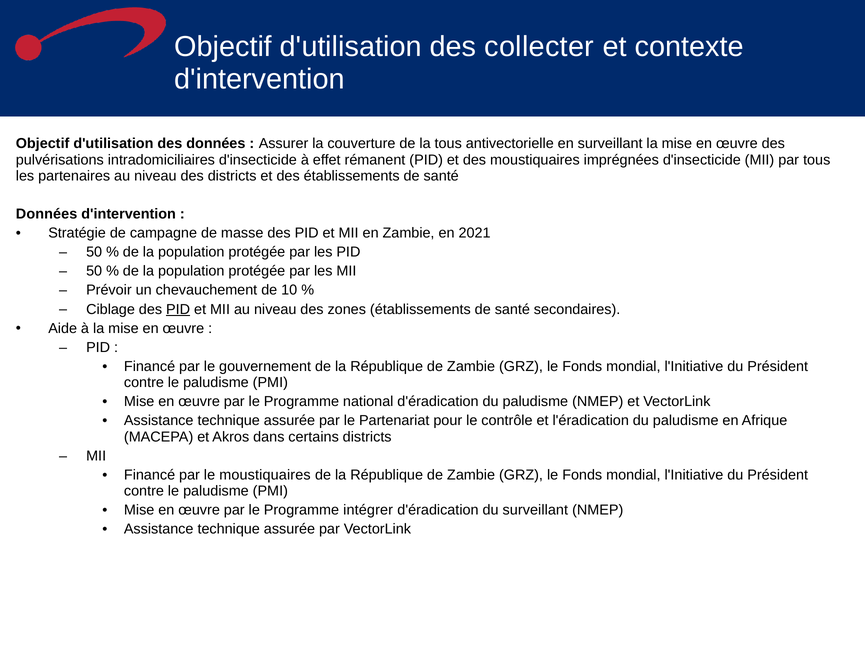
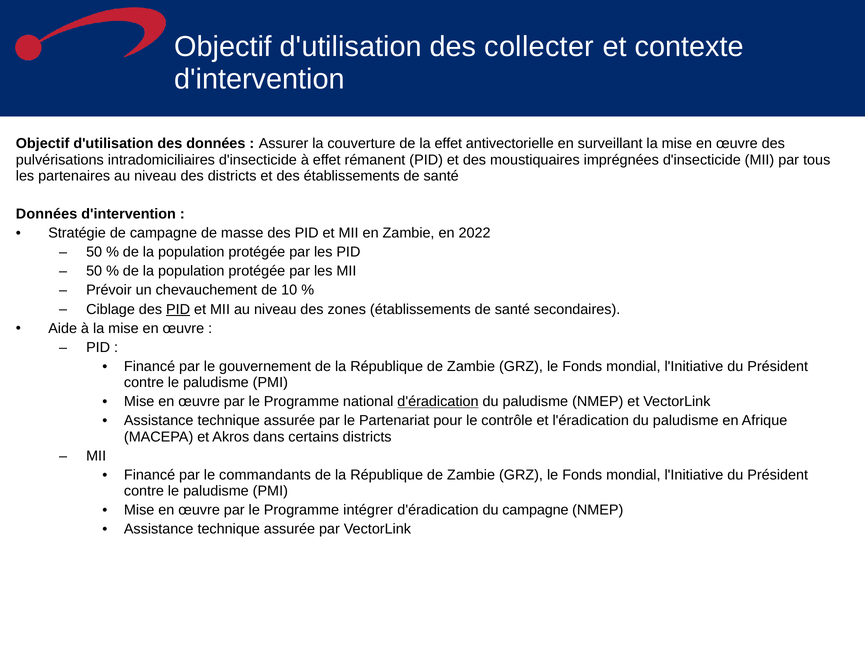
la tous: tous -> effet
2021: 2021 -> 2022
d'éradication at (438, 401) underline: none -> present
le moustiquaires: moustiquaires -> commandants
du surveillant: surveillant -> campagne
